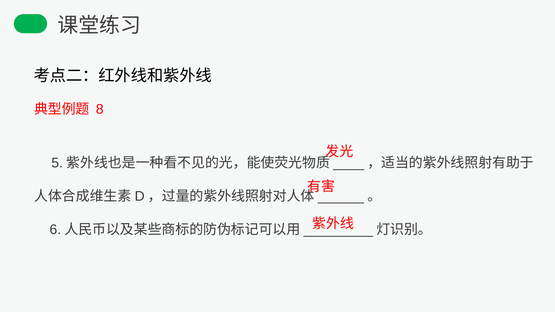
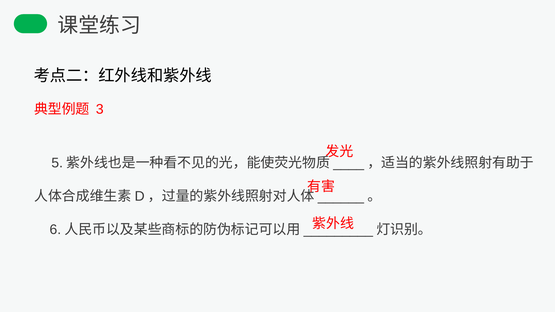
8: 8 -> 3
